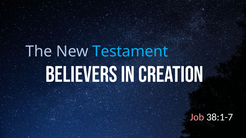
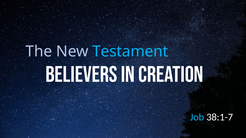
Job colour: pink -> light blue
